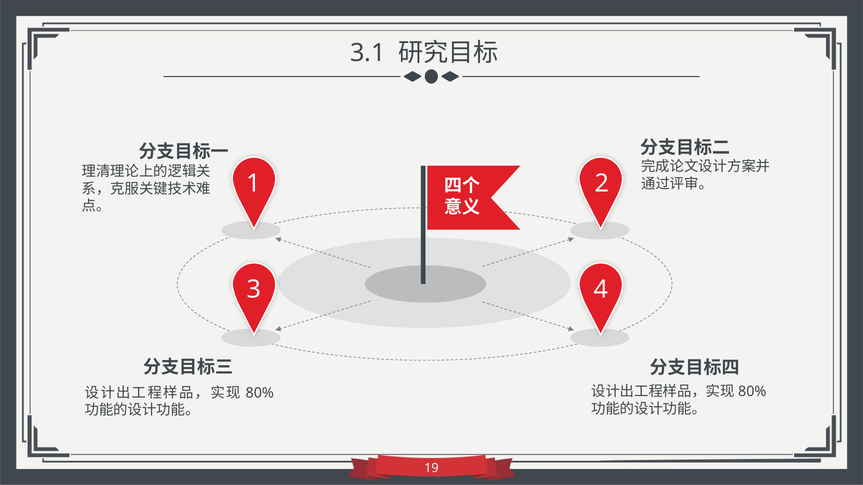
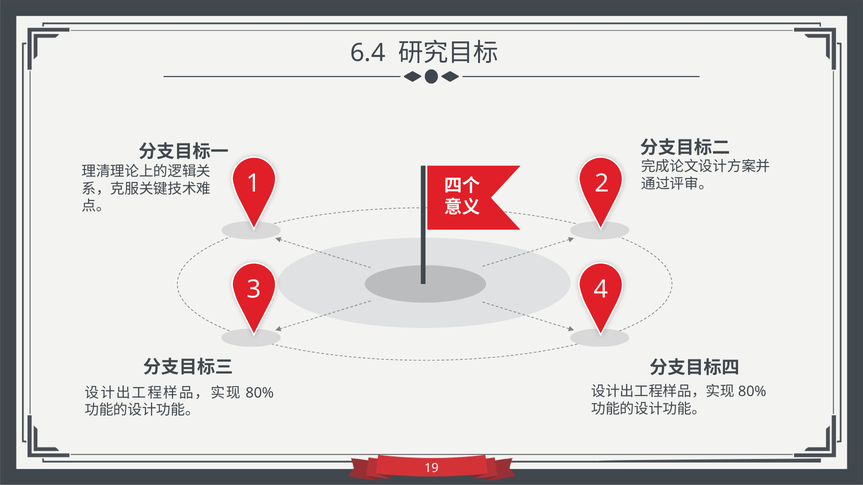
3.1: 3.1 -> 6.4
